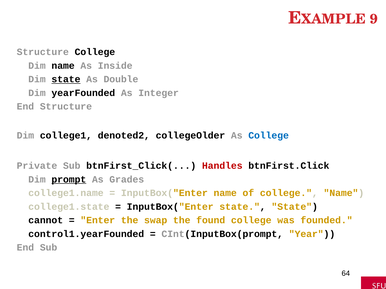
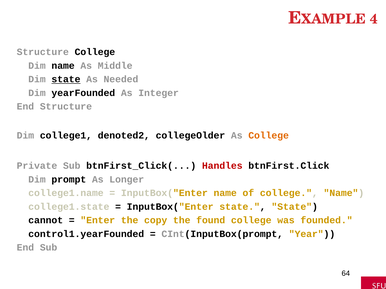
9: 9 -> 4
Inside: Inside -> Middle
Double: Double -> Needed
College at (269, 136) colour: blue -> orange
prompt underline: present -> none
Grades: Grades -> Longer
swap: swap -> copy
